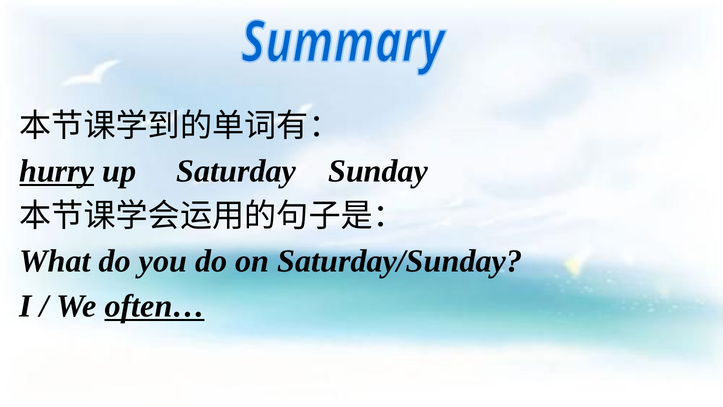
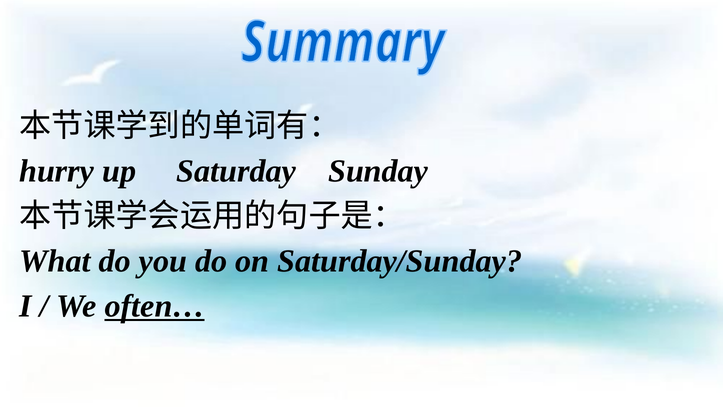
hurry underline: present -> none
